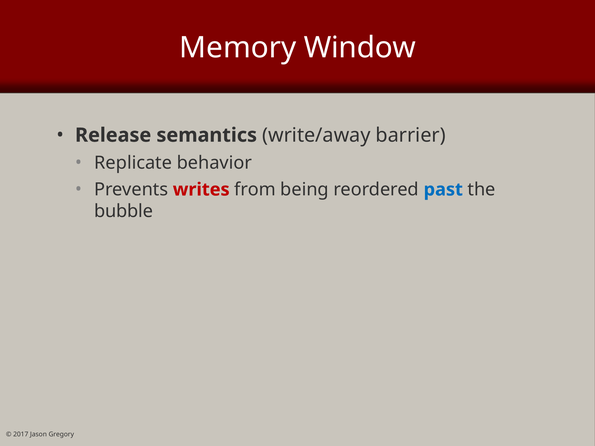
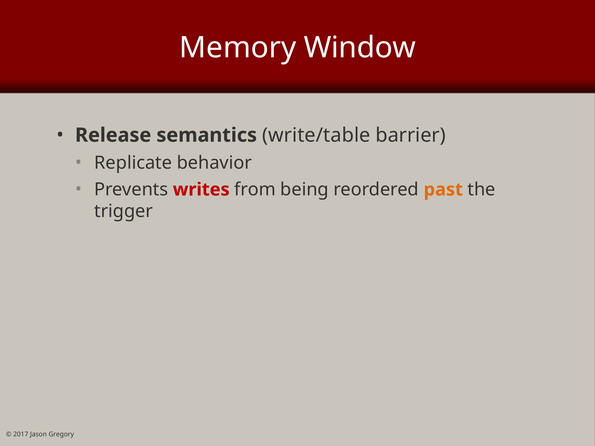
write/away: write/away -> write/table
past colour: blue -> orange
bubble: bubble -> trigger
